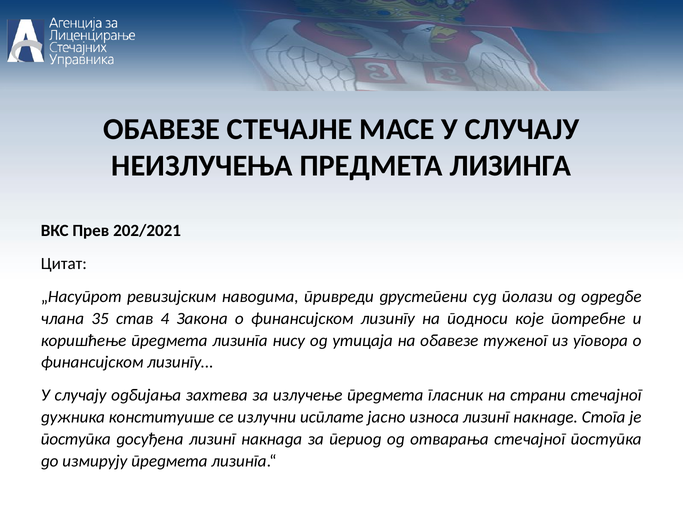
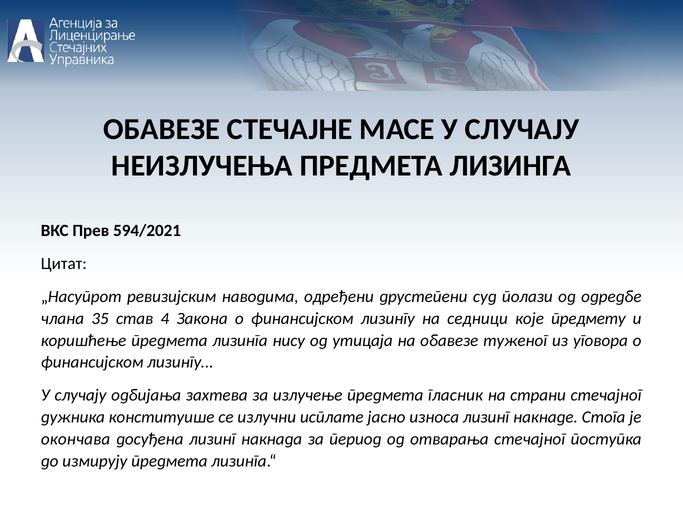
202/2021: 202/2021 -> 594/2021
привреди: привреди -> одређени
подноси: подноси -> седници
потребне: потребне -> предмету
поступка at (76, 439): поступка -> окончава
